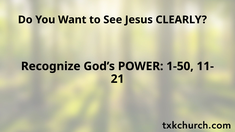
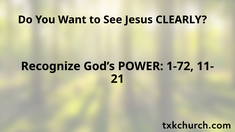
1-50: 1-50 -> 1-72
